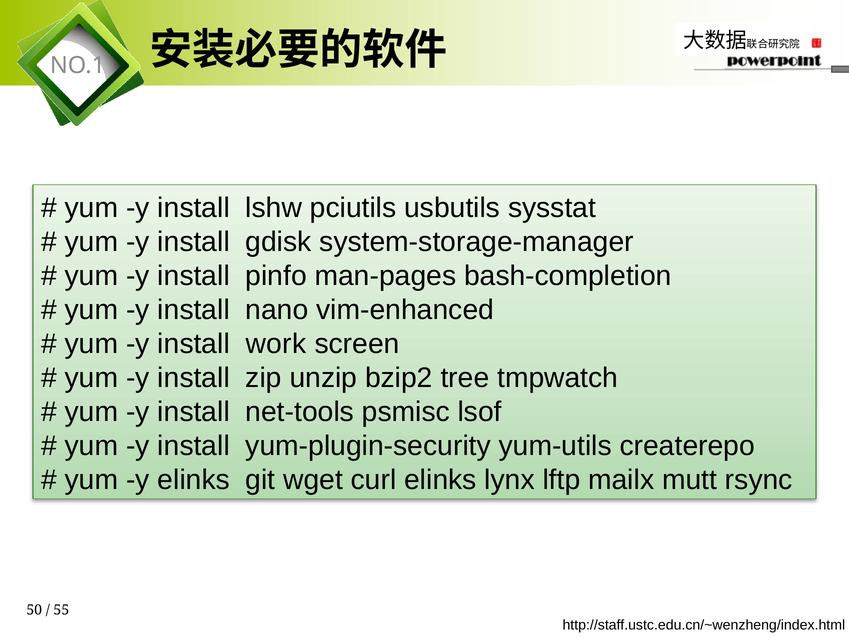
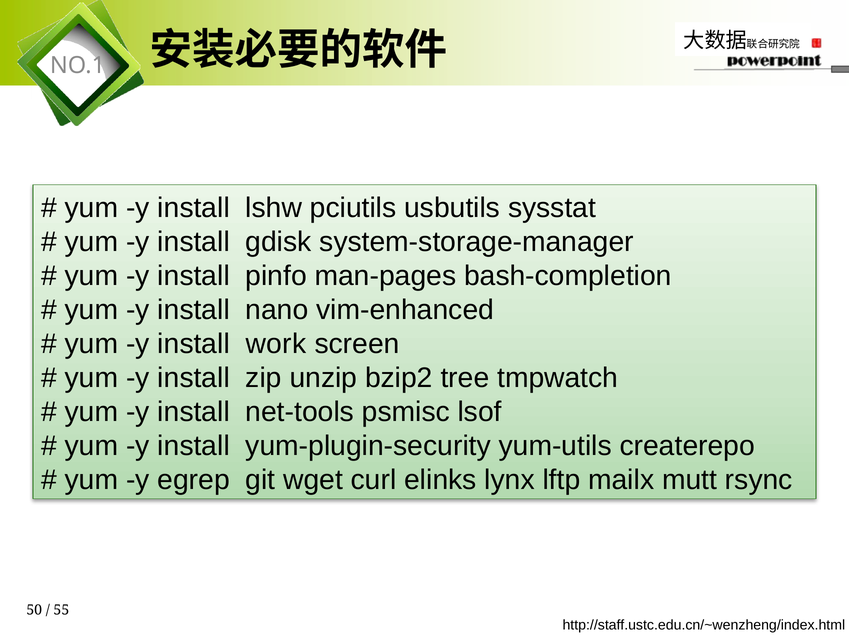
y elinks: elinks -> egrep
